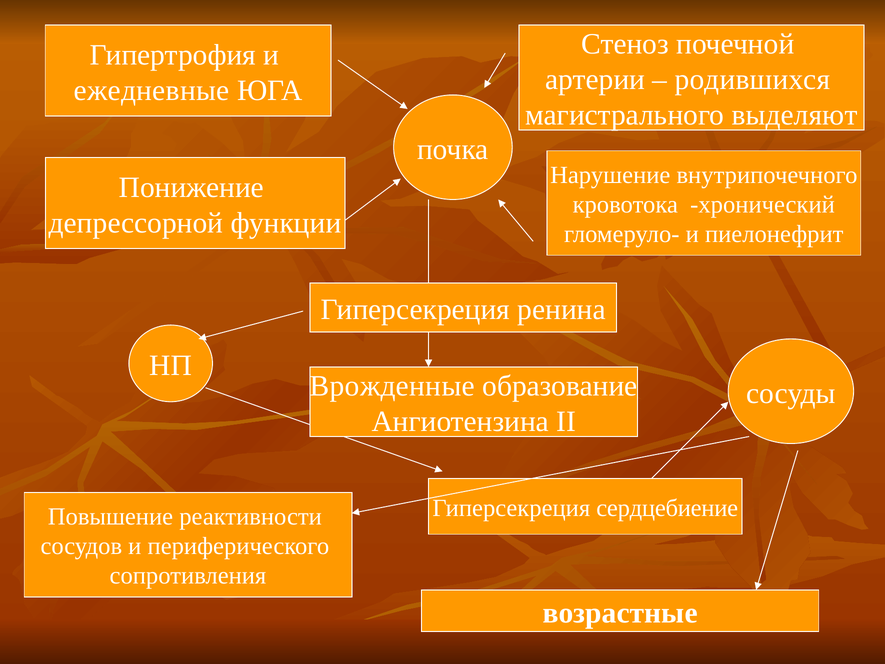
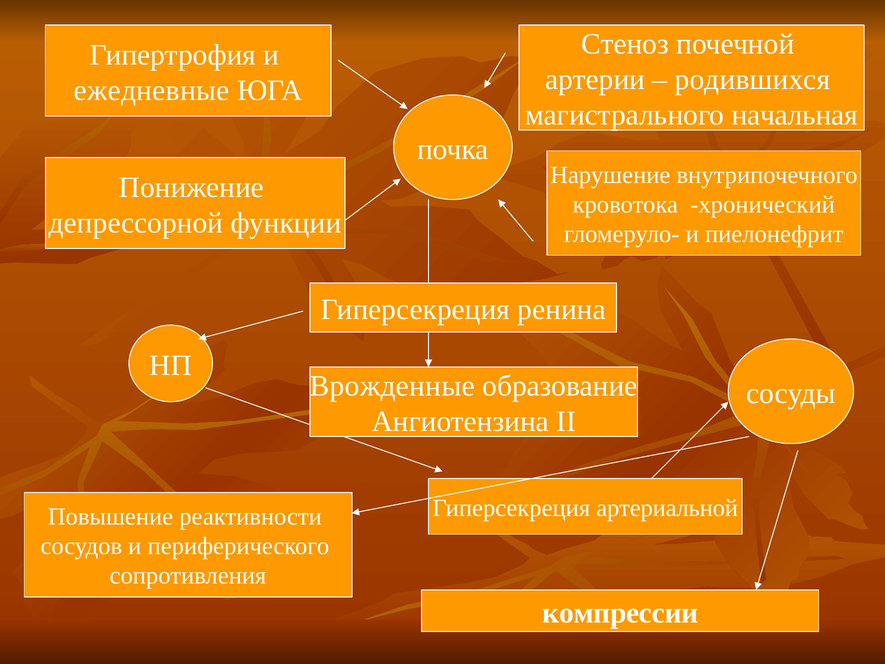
выделяют: выделяют -> начальная
сердцебиение: сердцебиение -> артериальной
возрастные: возрастные -> компрессии
